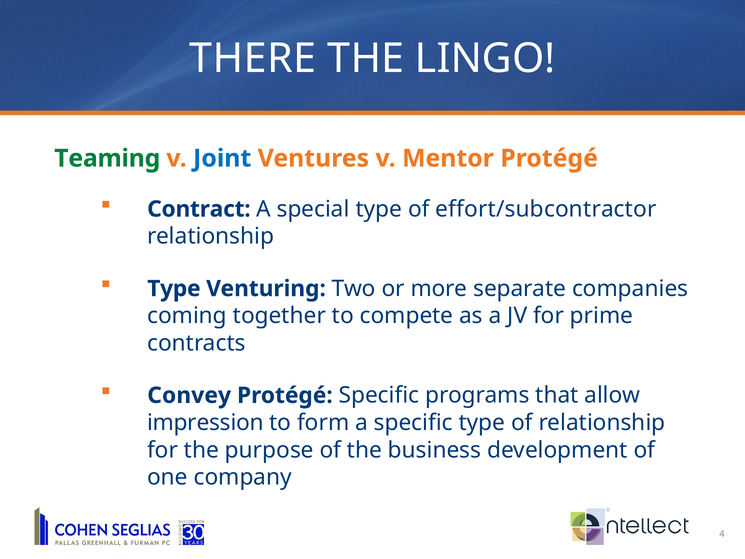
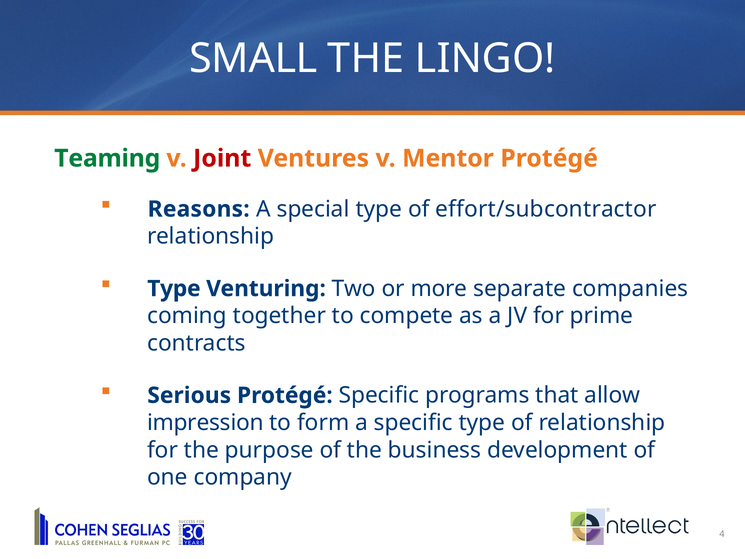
THERE: THERE -> SMALL
Joint colour: blue -> red
Contract: Contract -> Reasons
Convey: Convey -> Serious
